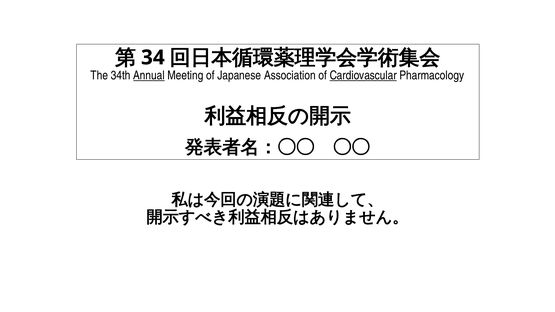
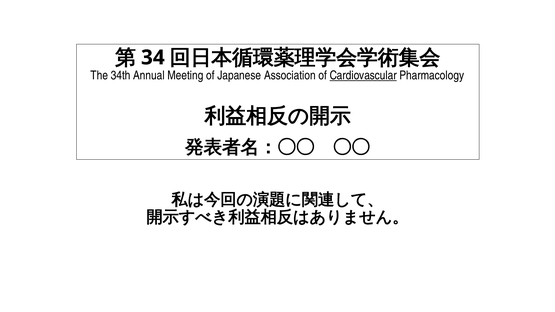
Annual underline: present -> none
